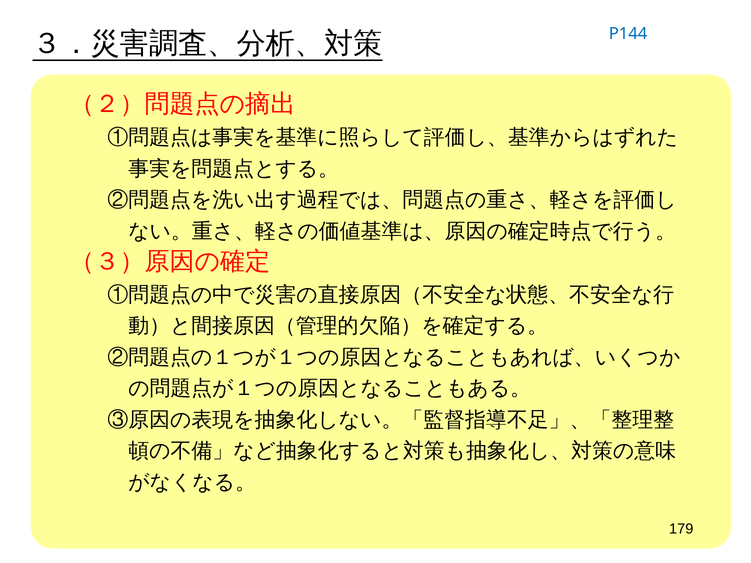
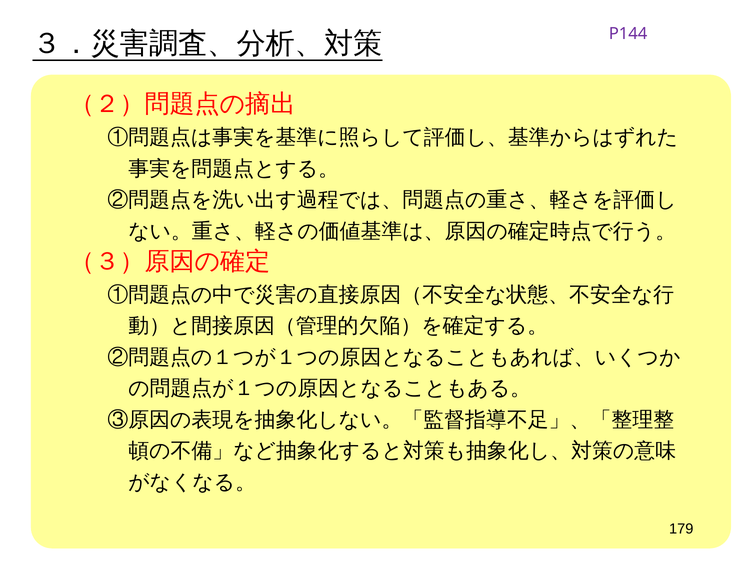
P144 colour: blue -> purple
